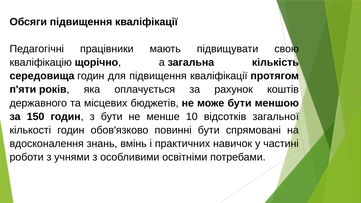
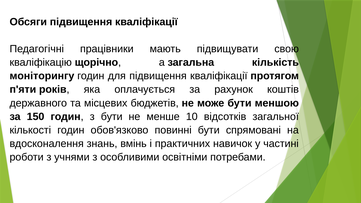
середовища: середовища -> моніторингу
